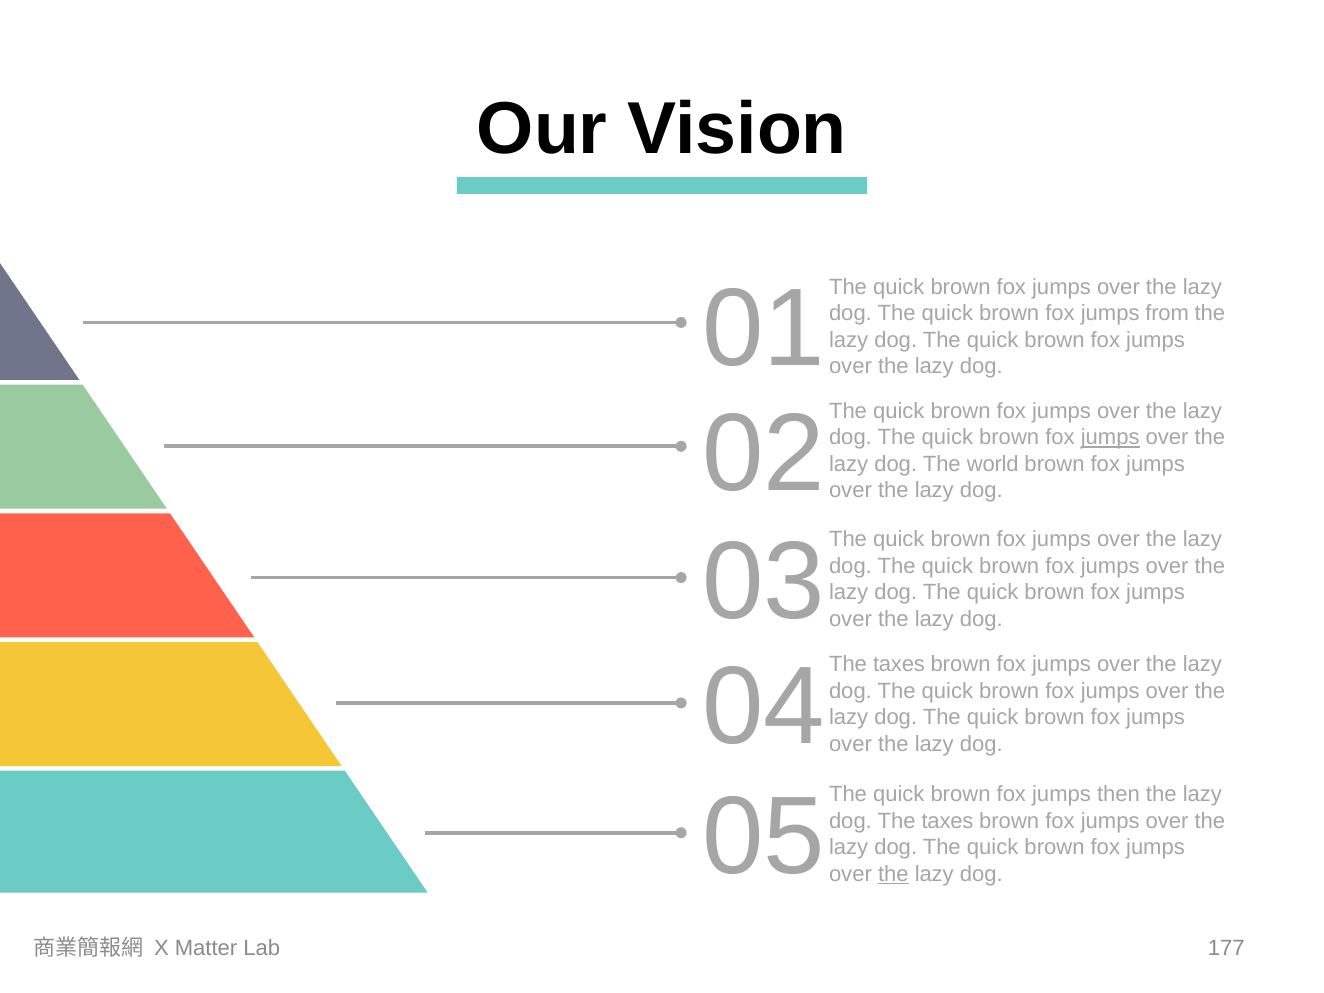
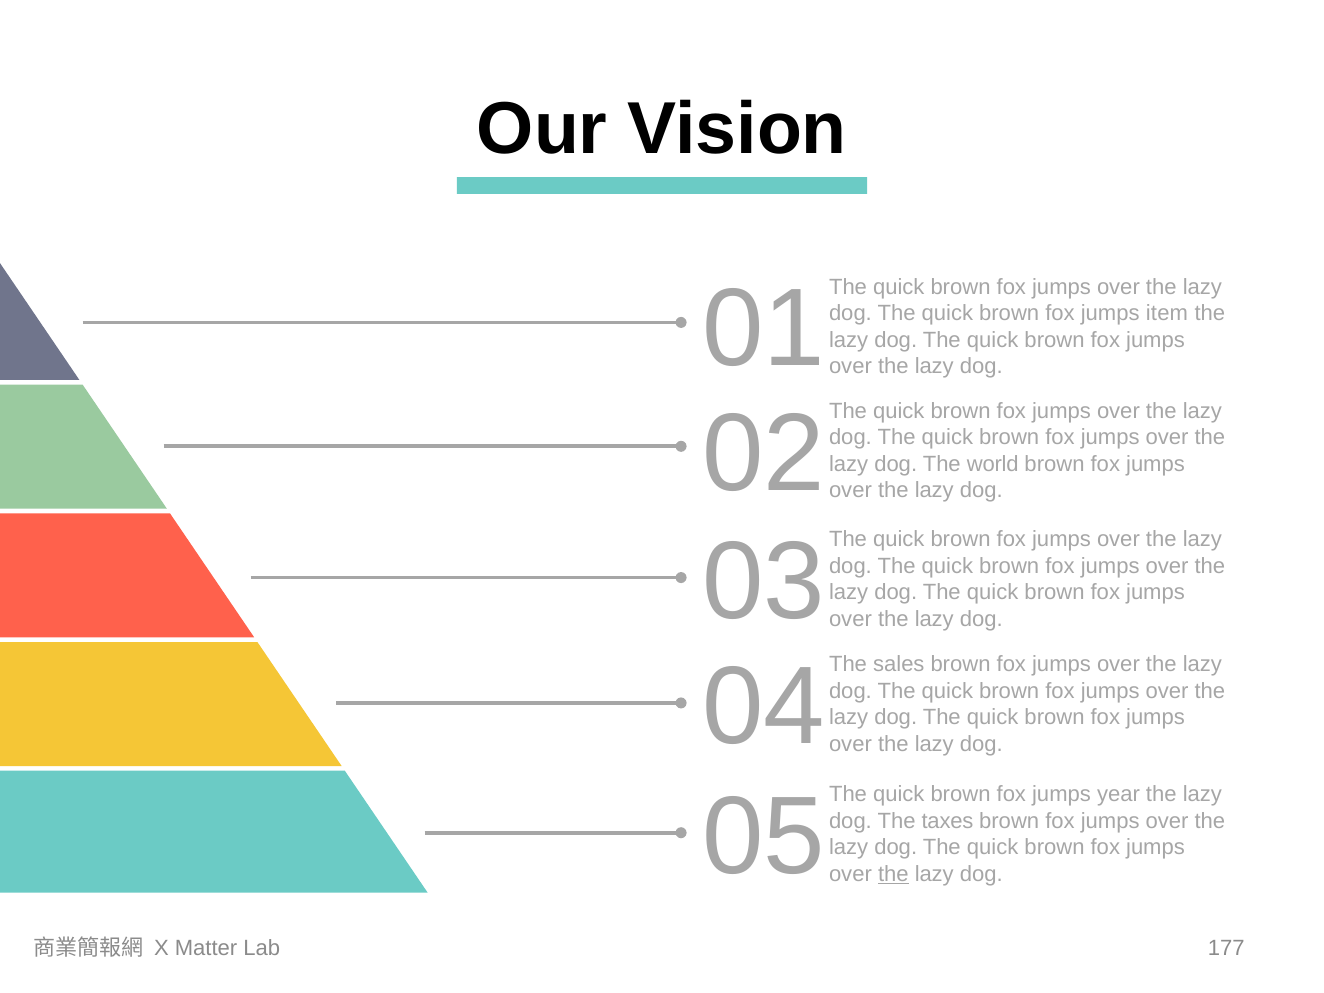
from: from -> item
jumps at (1110, 438) underline: present -> none
taxes at (899, 665): taxes -> sales
then: then -> year
